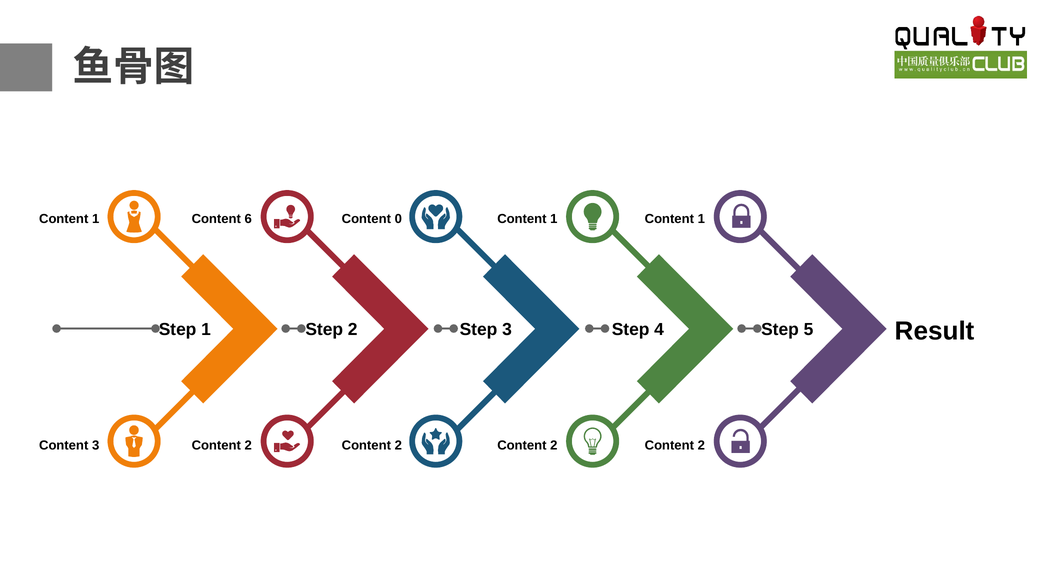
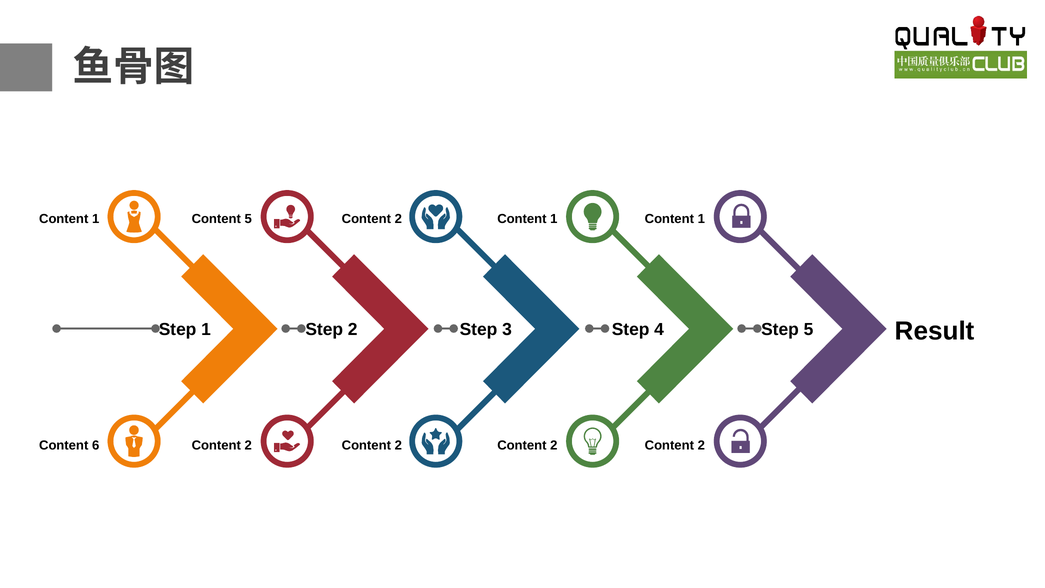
Content 6: 6 -> 5
0 at (398, 219): 0 -> 2
Content 3: 3 -> 6
